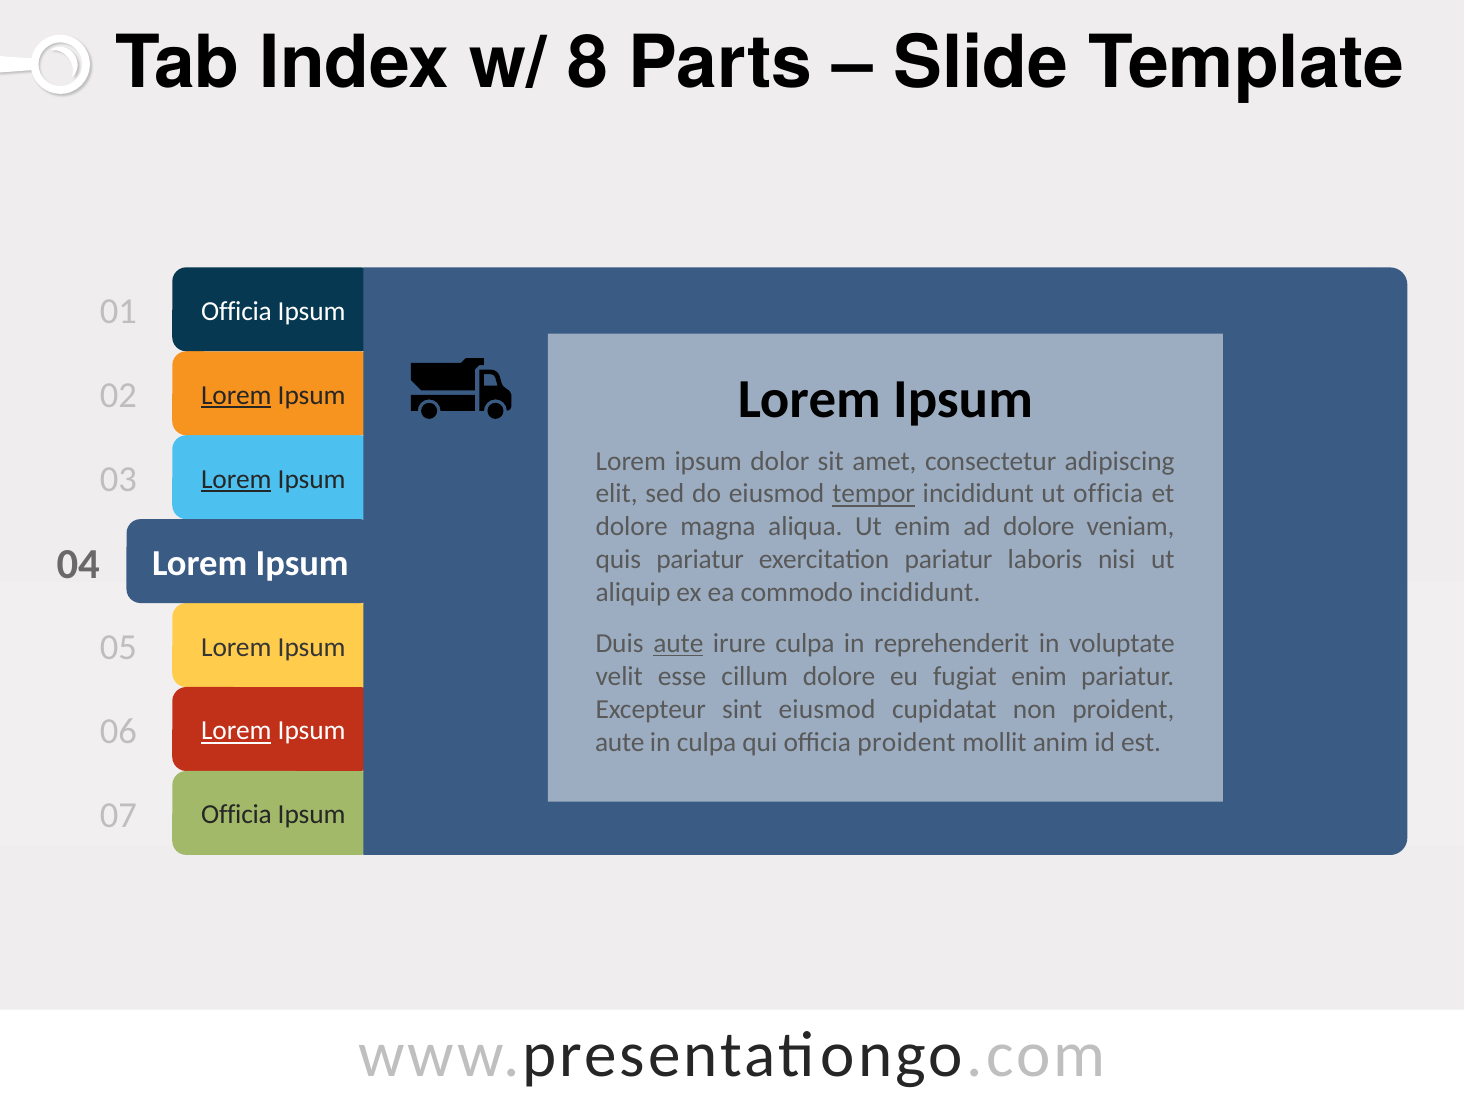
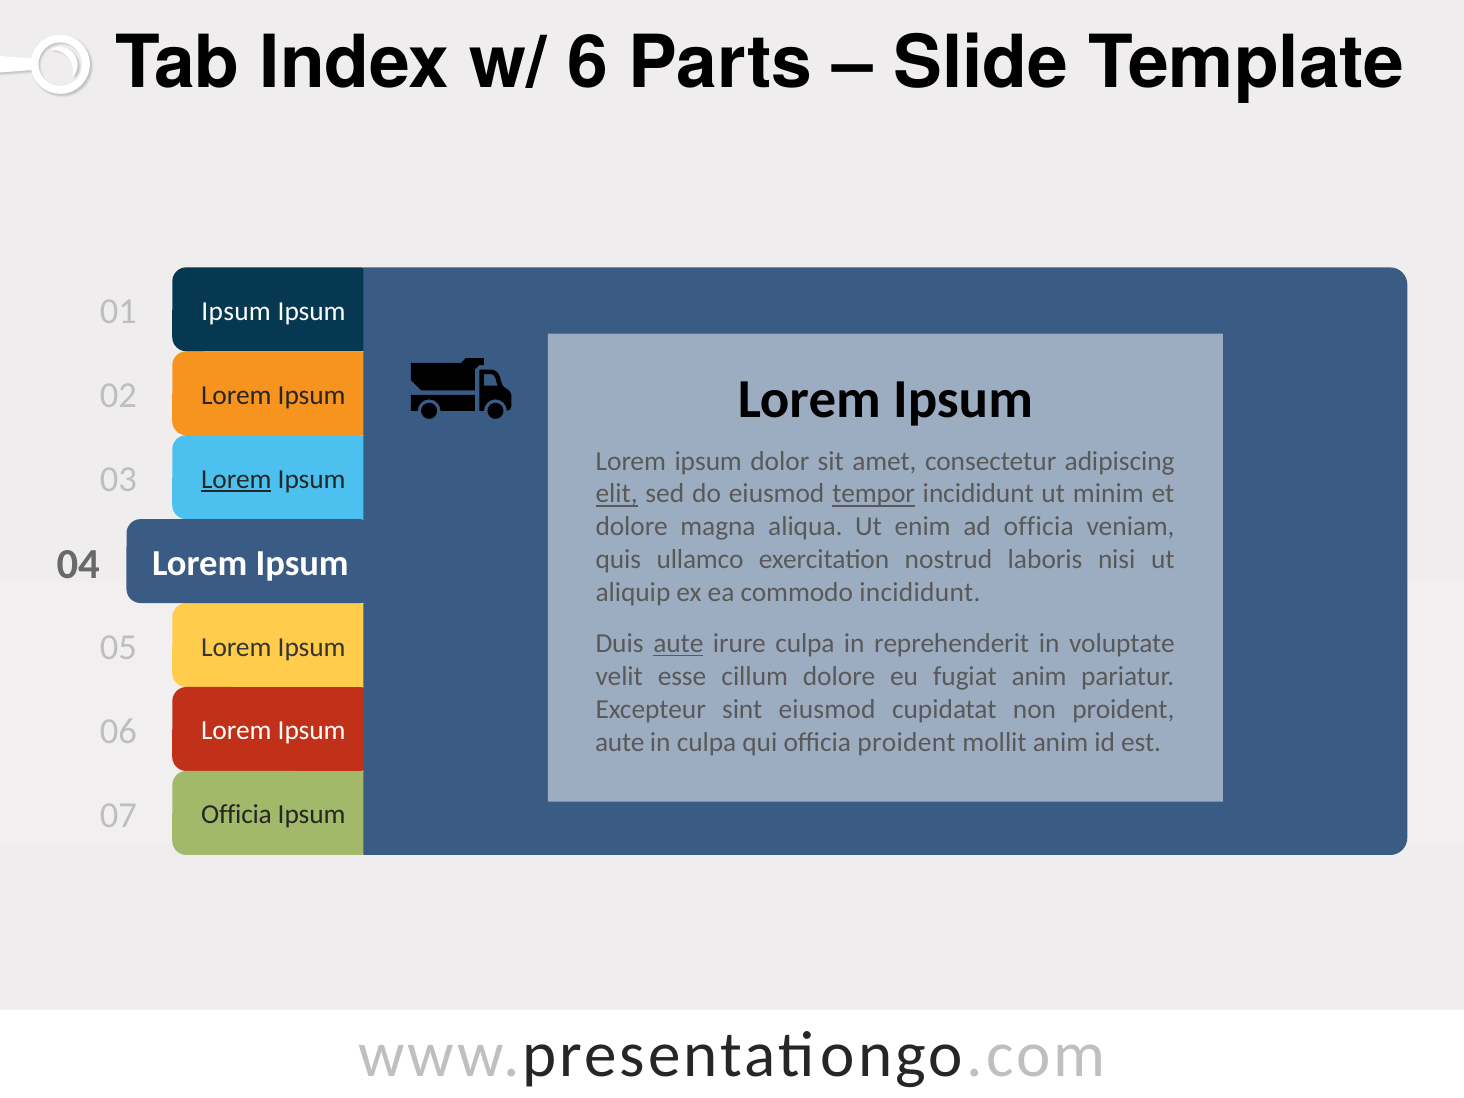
8: 8 -> 6
Officia at (236, 311): Officia -> Ipsum
Lorem at (236, 395) underline: present -> none
elit underline: none -> present
ut officia: officia -> minim
ad dolore: dolore -> officia
quis pariatur: pariatur -> ullamco
exercitation pariatur: pariatur -> nostrud
fugiat enim: enim -> anim
Lorem at (236, 731) underline: present -> none
